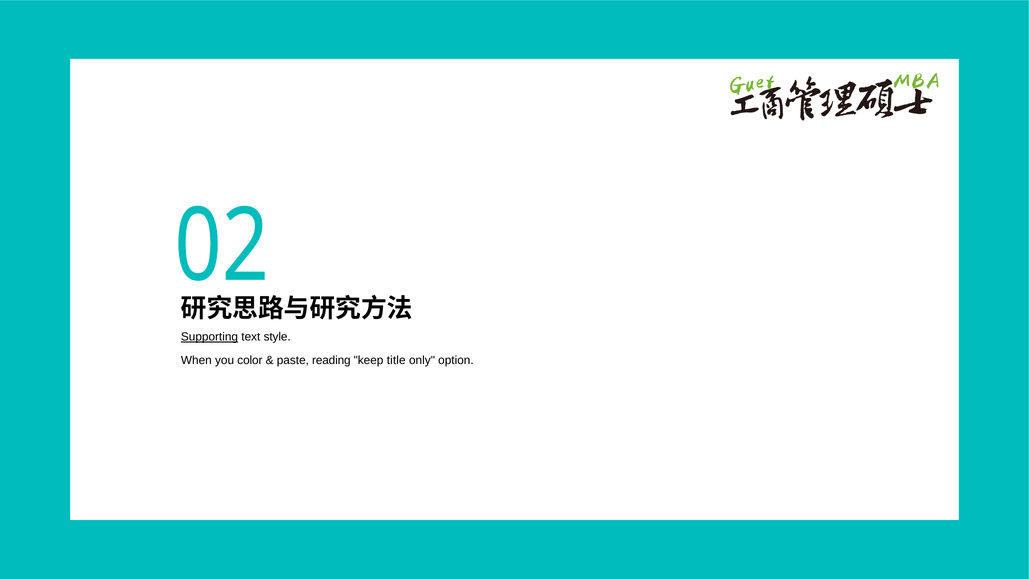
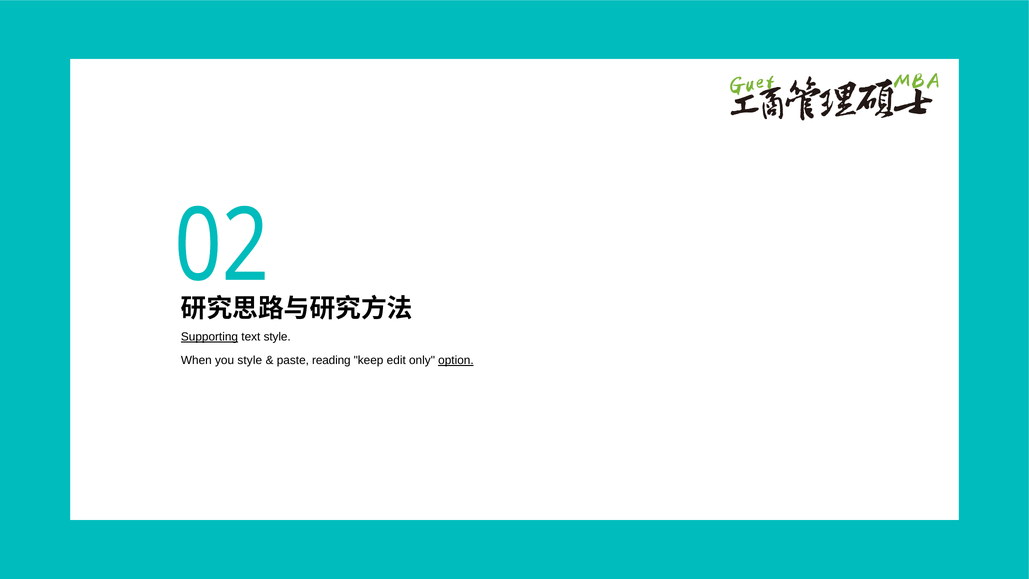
you color: color -> style
title: title -> edit
option underline: none -> present
